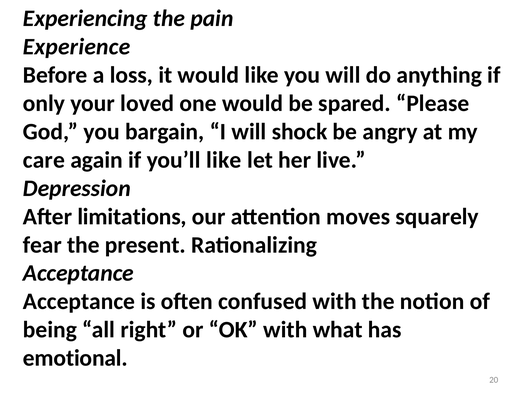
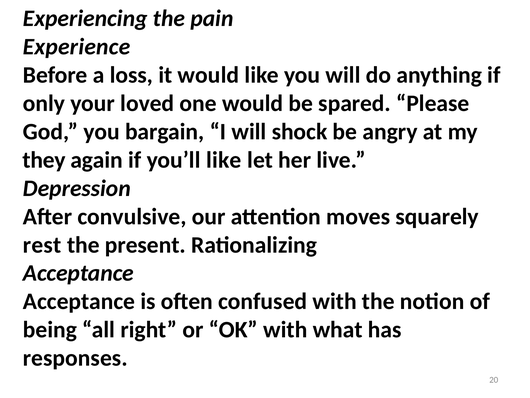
care: care -> they
limitations: limitations -> convulsive
fear: fear -> rest
emotional: emotional -> responses
